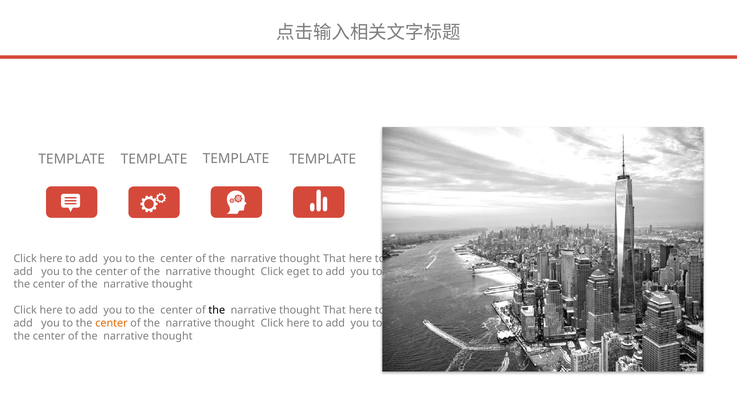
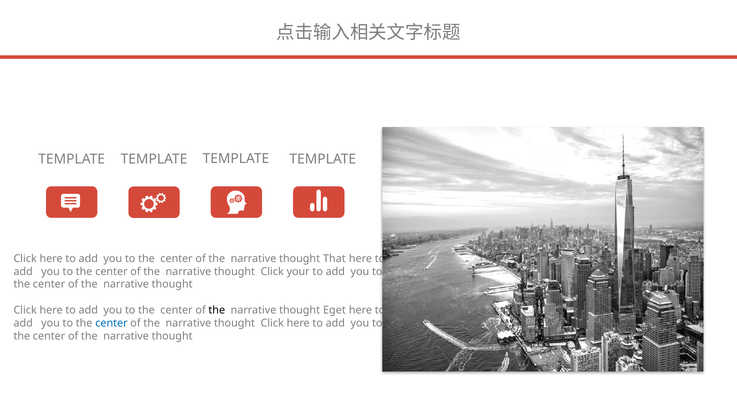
eget: eget -> your
That at (334, 310): That -> Eget
center at (111, 323) colour: orange -> blue
